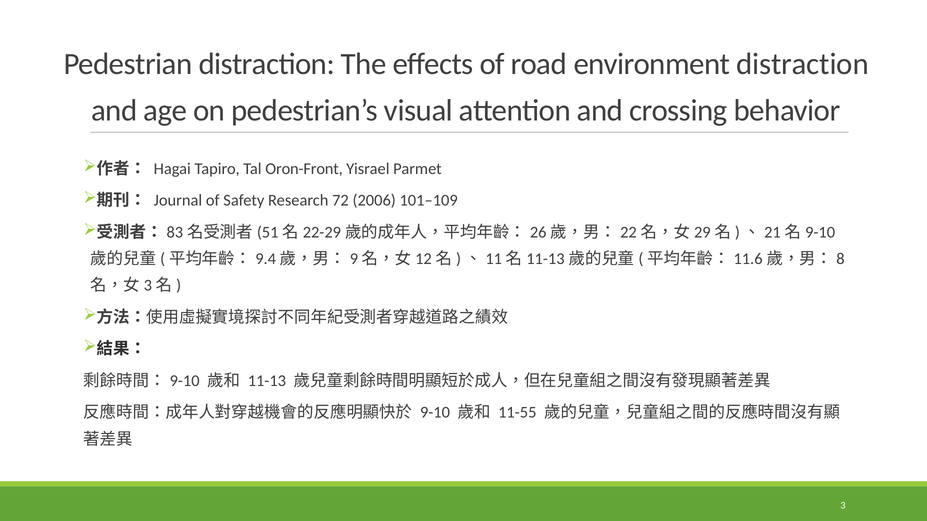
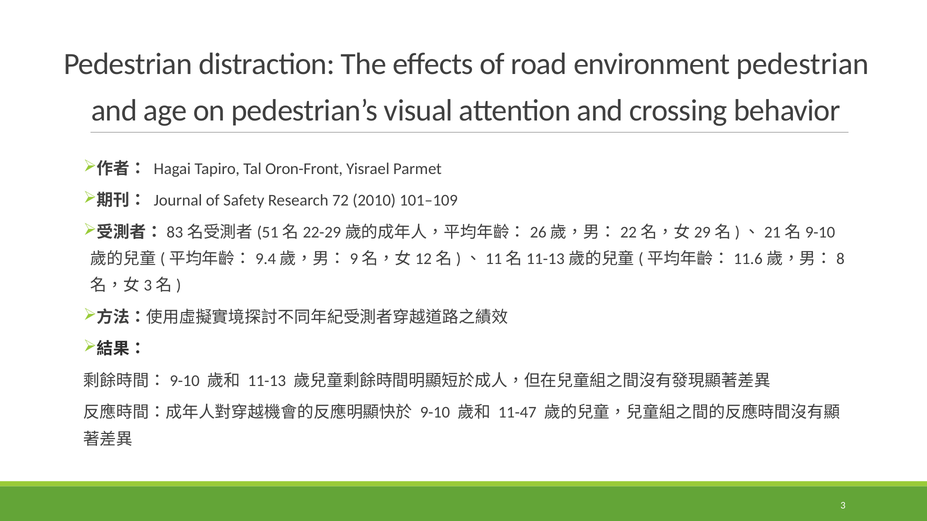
environment distraction: distraction -> pedestrian
2006: 2006 -> 2010
11-55: 11-55 -> 11-47
